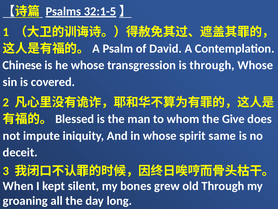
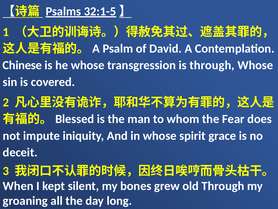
Give: Give -> Fear
same: same -> grace
